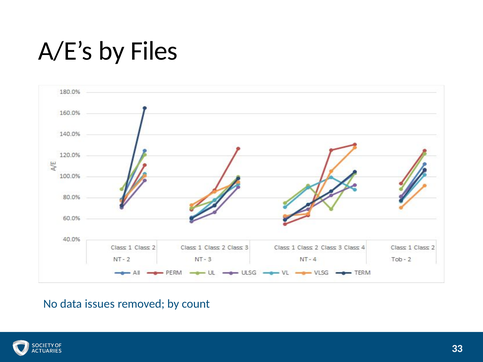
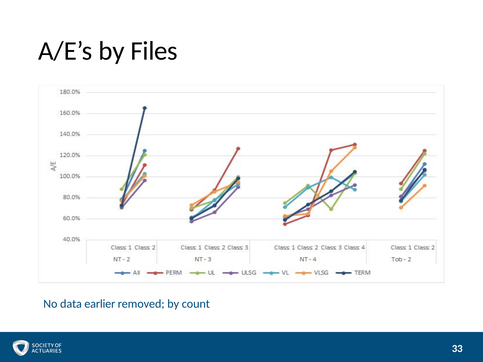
issues: issues -> earlier
